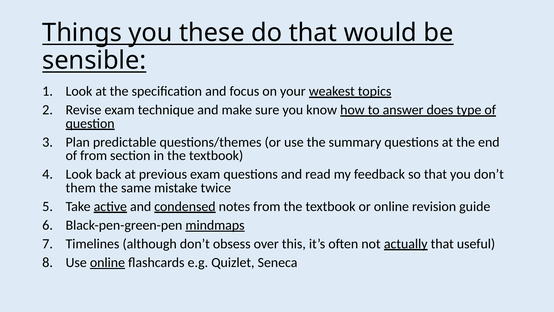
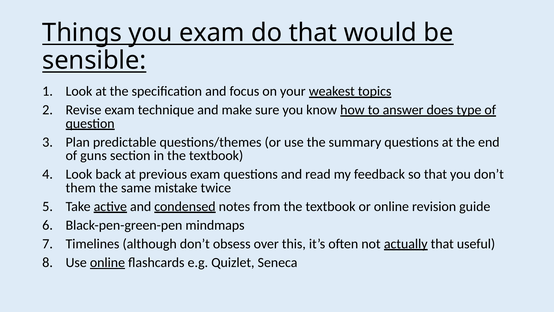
you these: these -> exam
of from: from -> guns
mindmaps underline: present -> none
